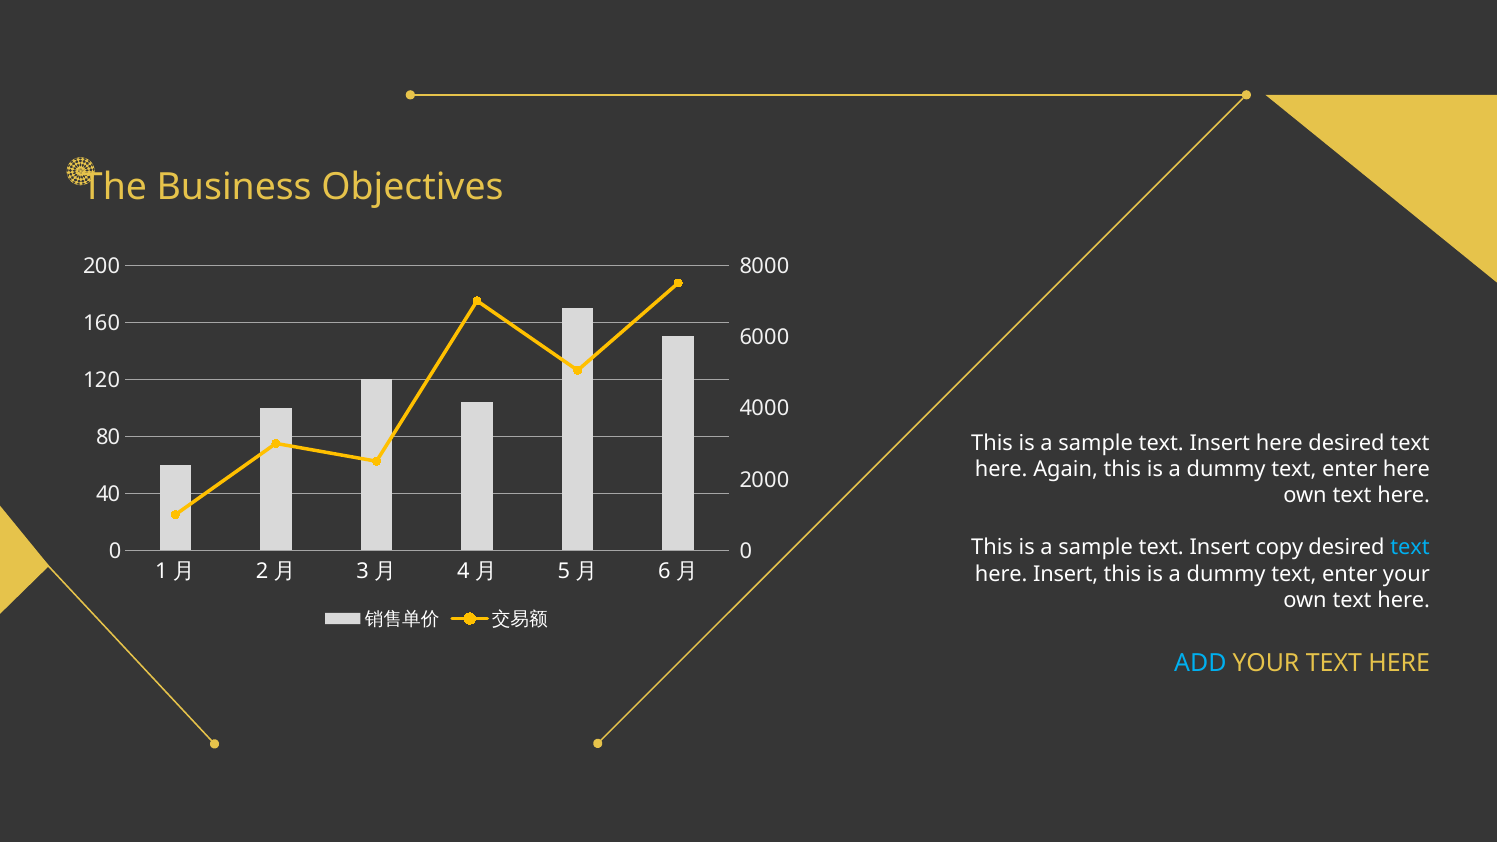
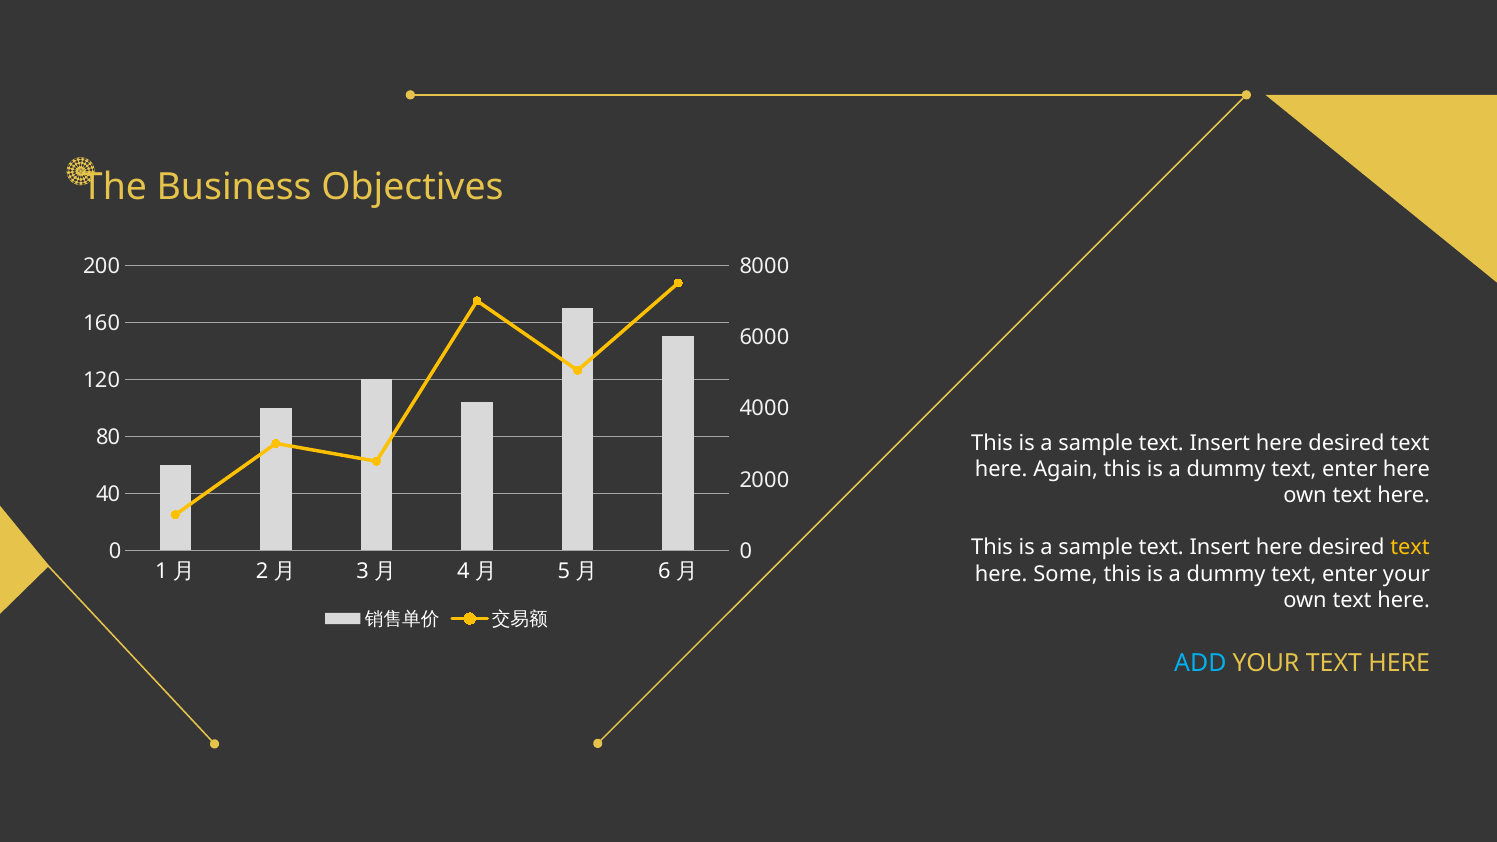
copy at (1279, 548): copy -> here
text at (1410, 548) colour: light blue -> yellow
here Insert: Insert -> Some
